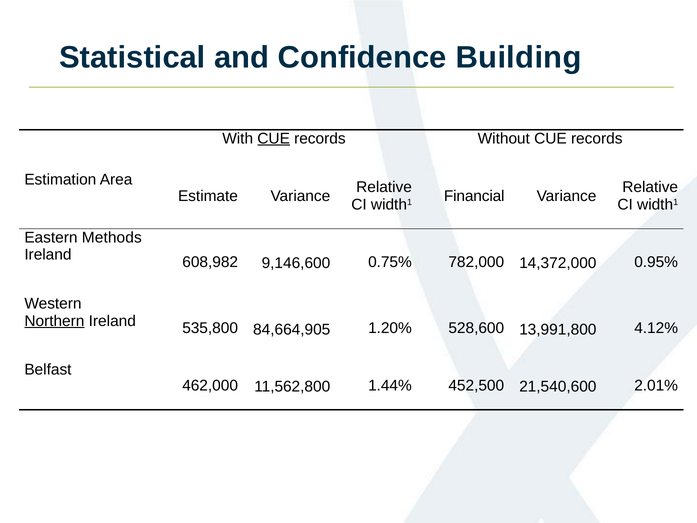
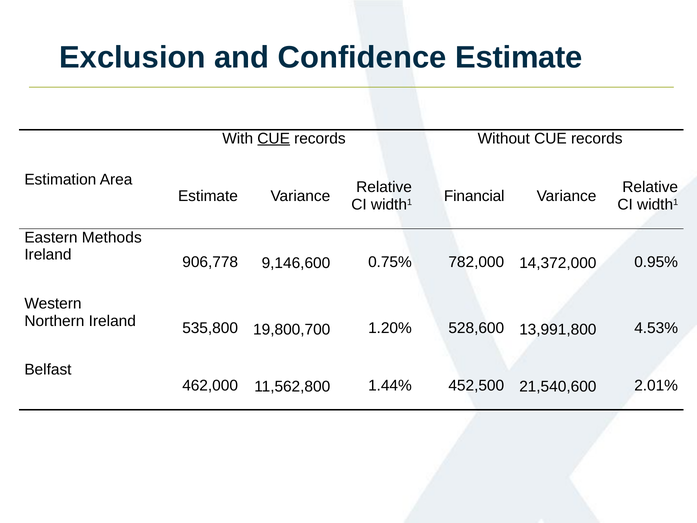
Statistical: Statistical -> Exclusion
Confidence Building: Building -> Estimate
608,982: 608,982 -> 906,778
Northern underline: present -> none
84,664,905: 84,664,905 -> 19,800,700
4.12%: 4.12% -> 4.53%
